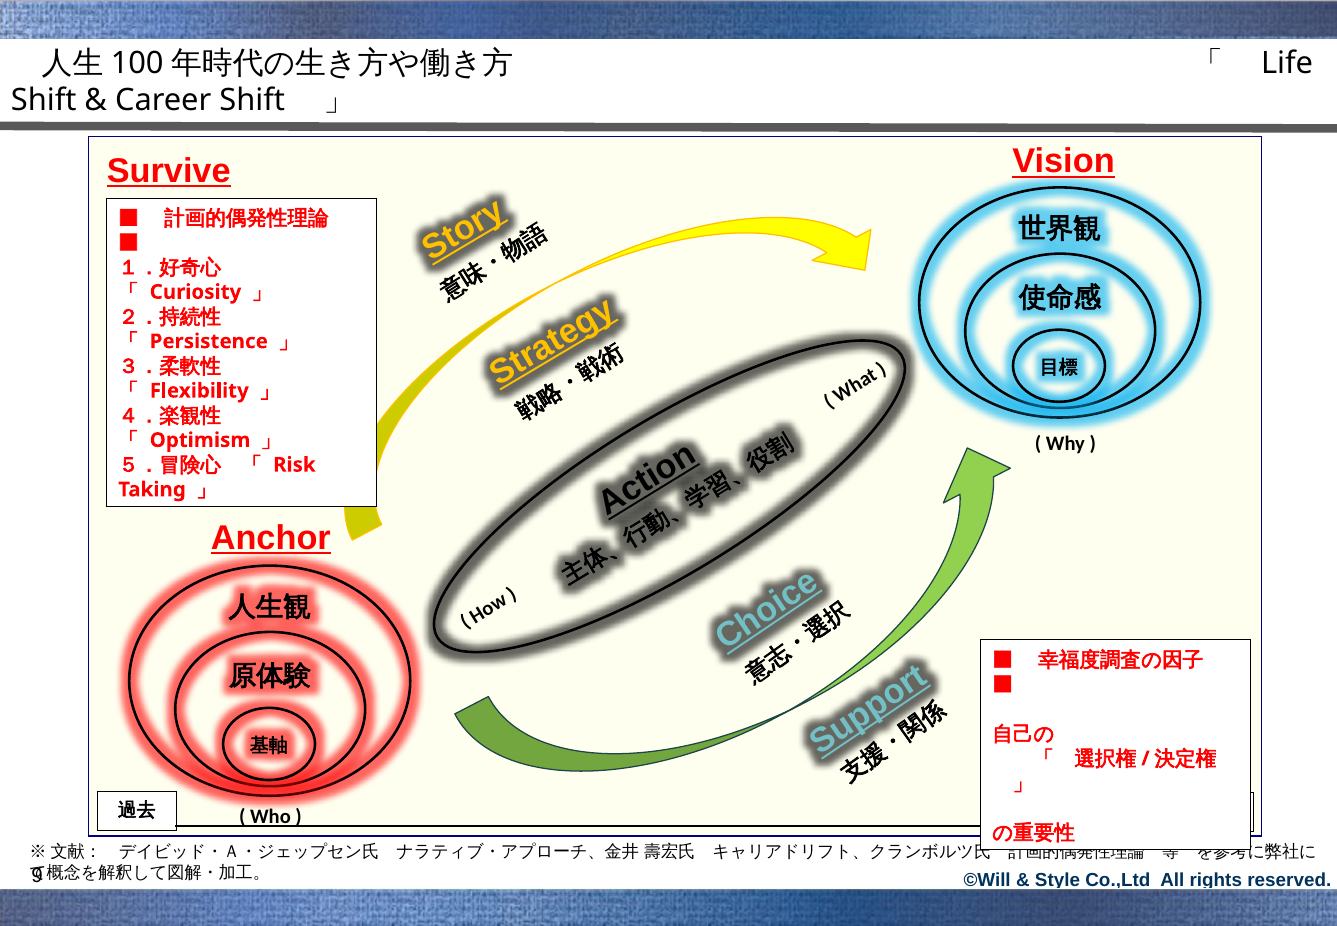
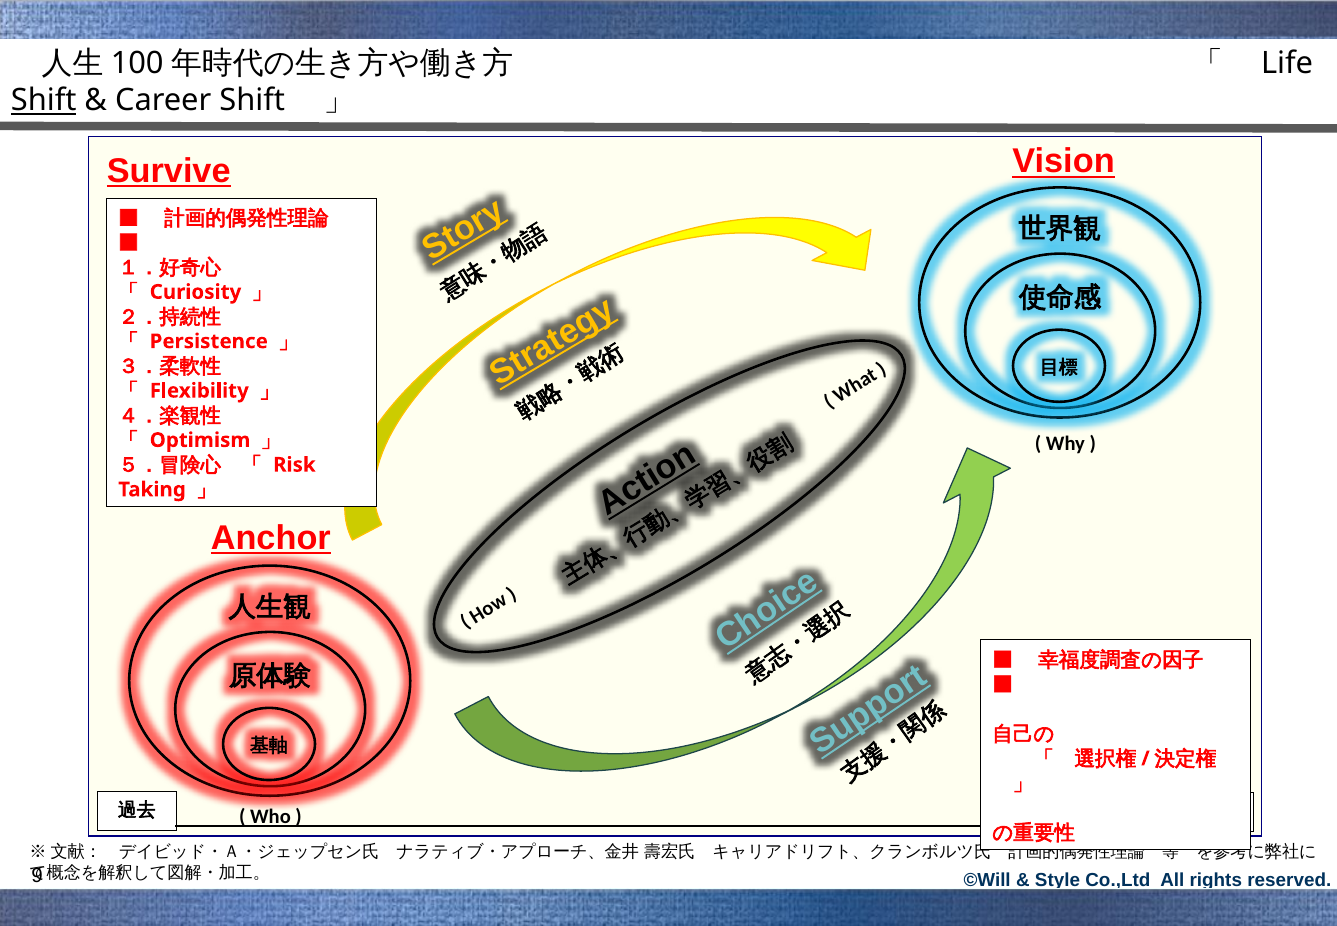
Shift at (44, 101) underline: none -> present
